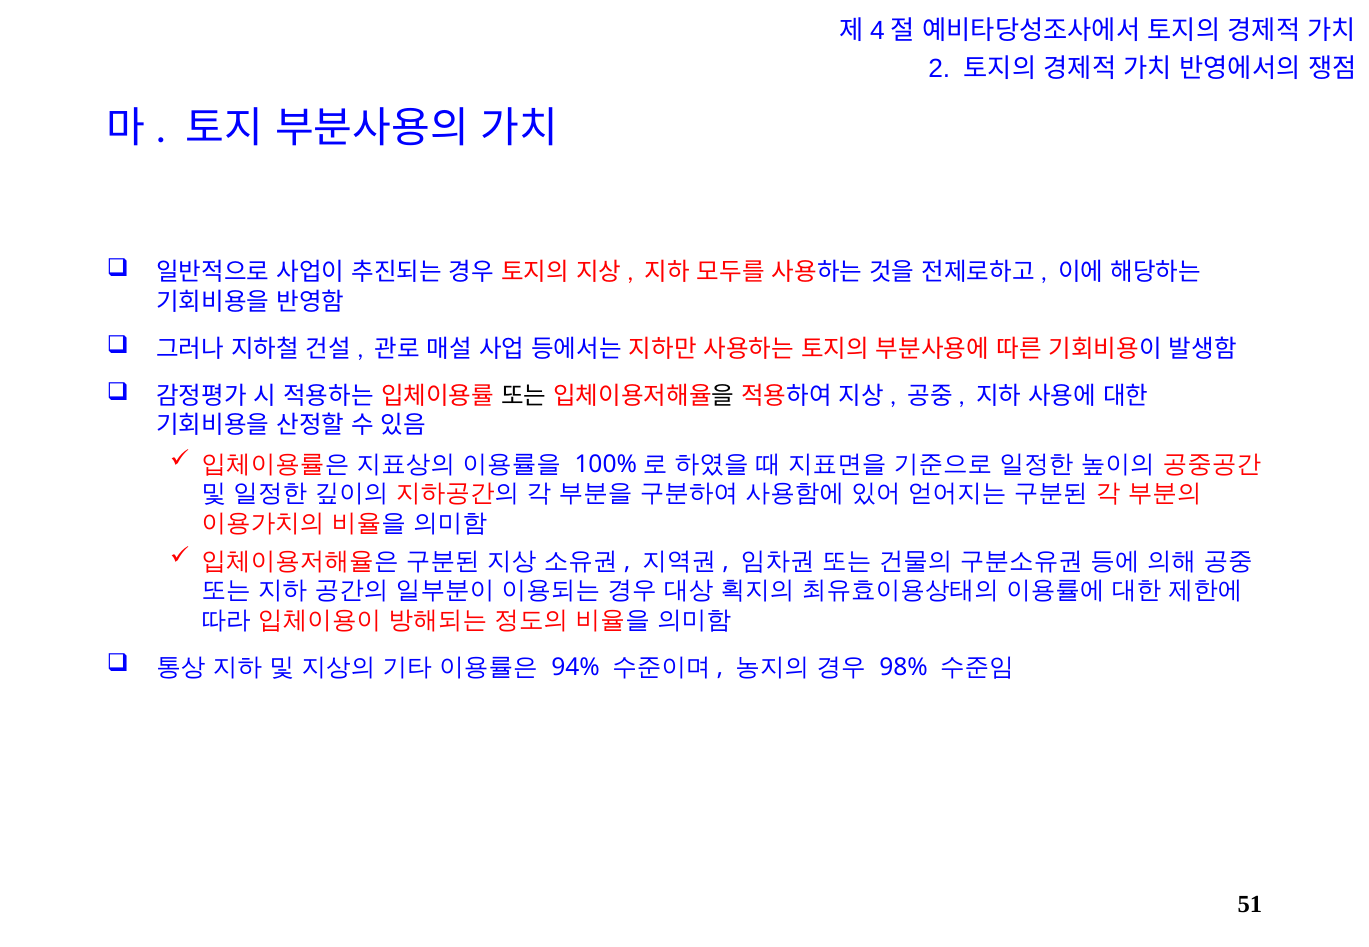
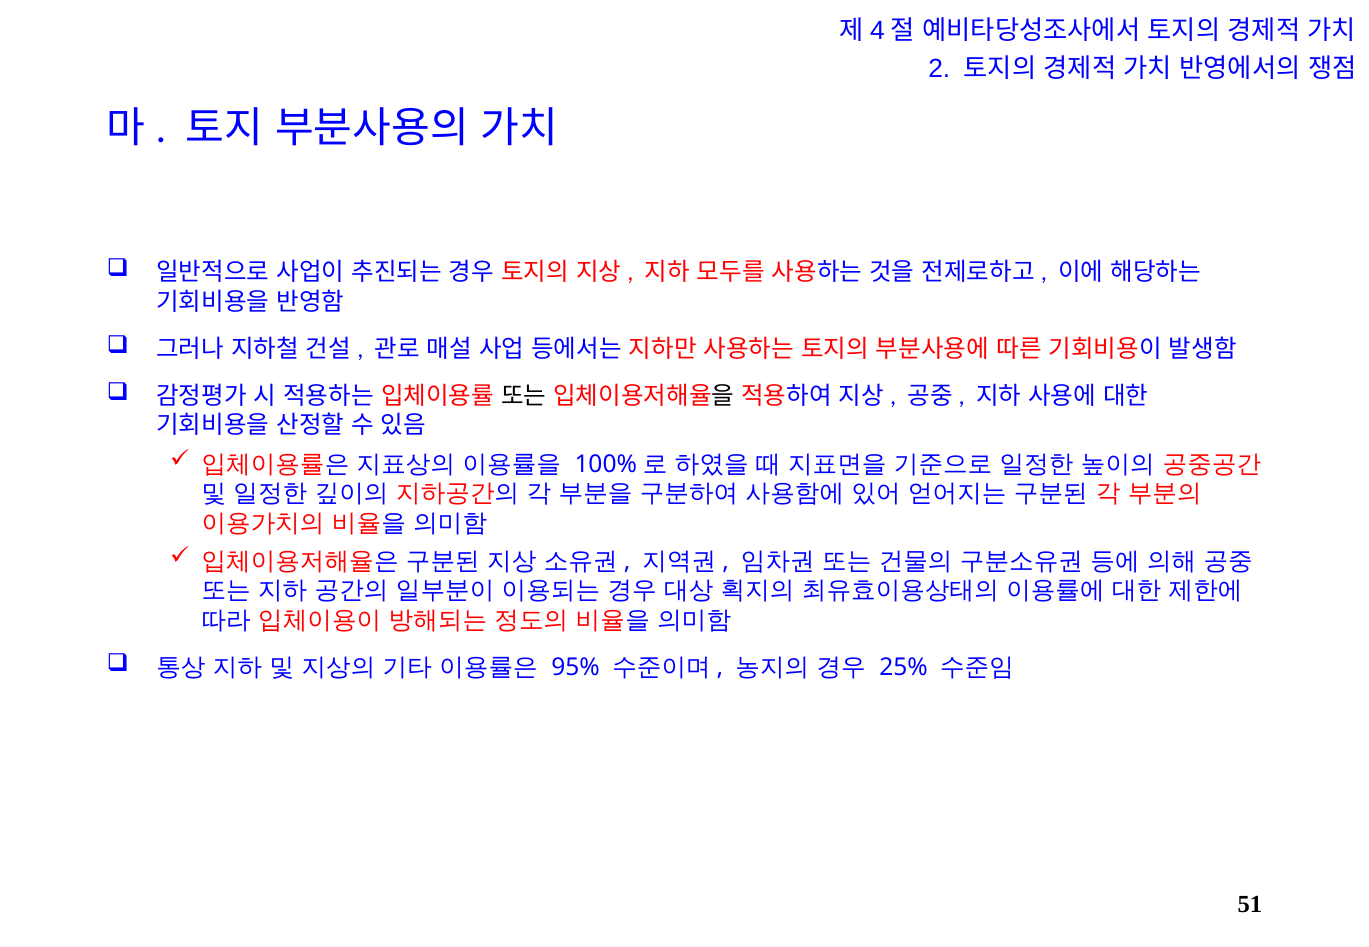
94%: 94% -> 95%
98%: 98% -> 25%
